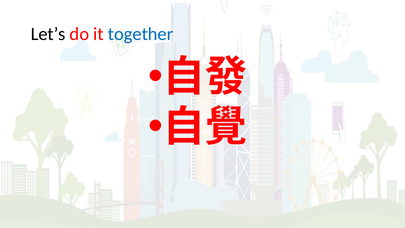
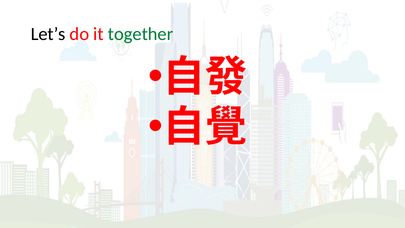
together colour: blue -> green
